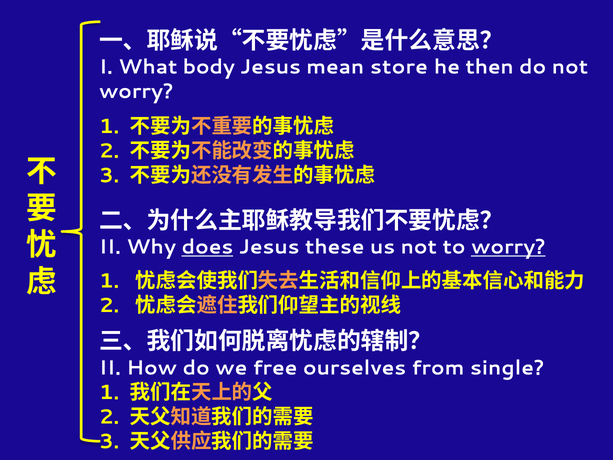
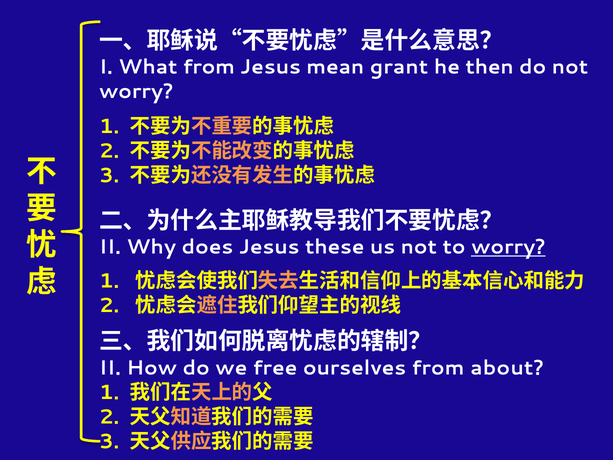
What body: body -> from
store: store -> grant
does underline: present -> none
single: single -> about
